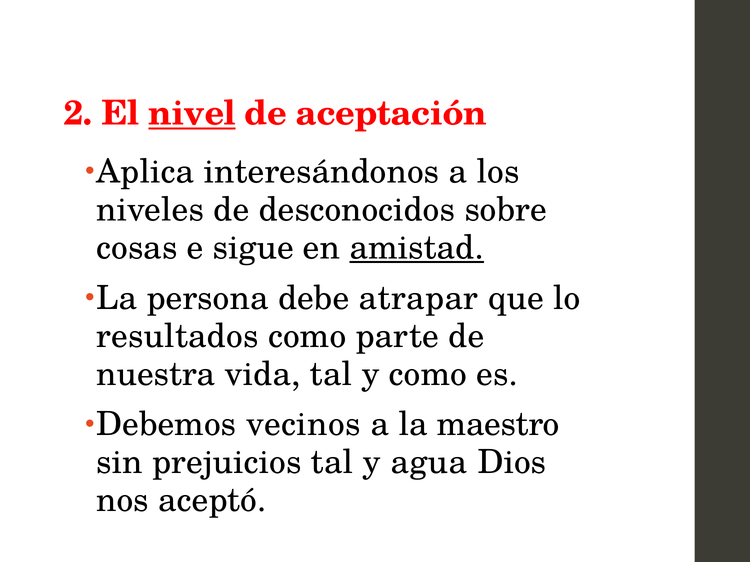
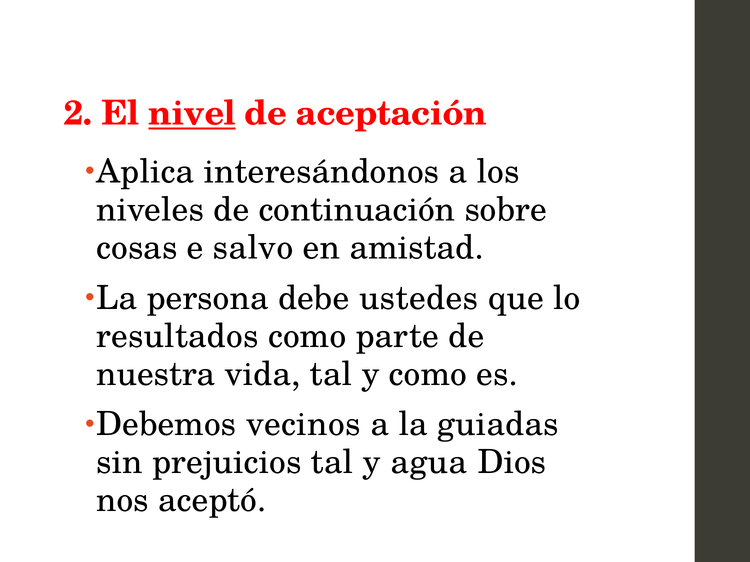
desconocidos: desconocidos -> continuación
sigue: sigue -> salvo
amistad underline: present -> none
atrapar: atrapar -> ustedes
maestro: maestro -> guiadas
